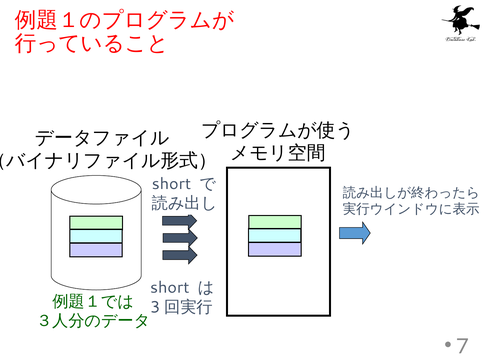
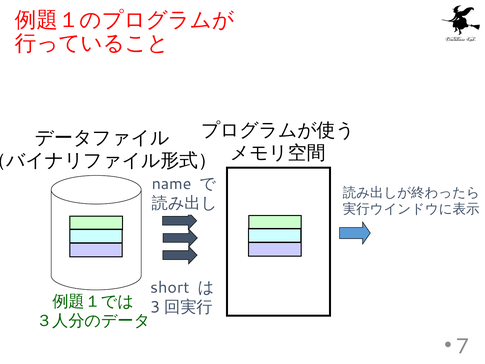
short at (172, 184): short -> name
